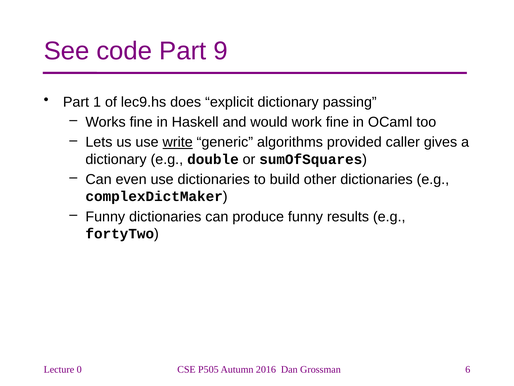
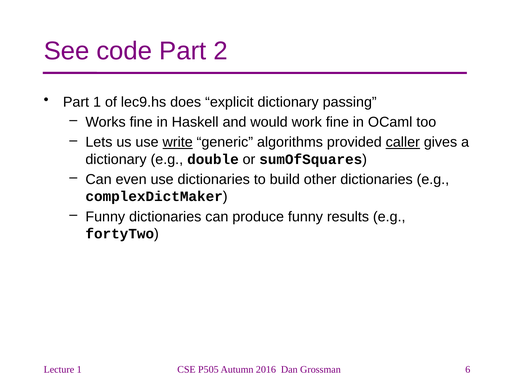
9: 9 -> 2
caller underline: none -> present
Lecture 0: 0 -> 1
